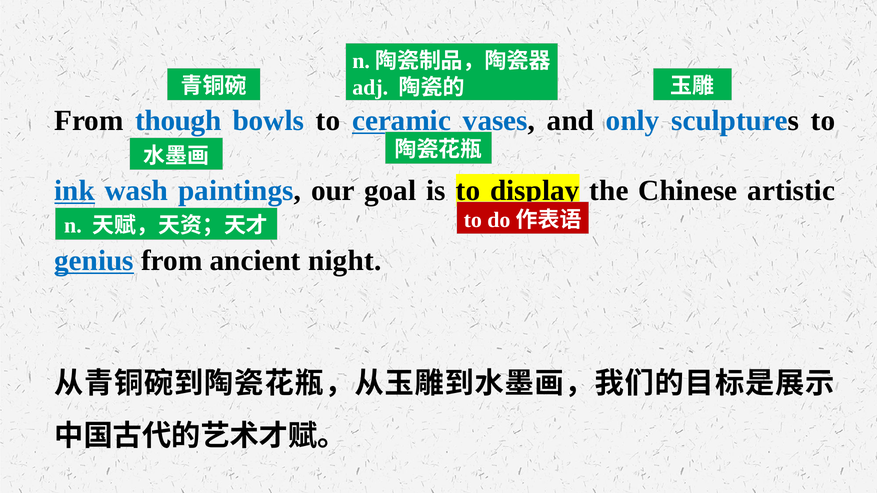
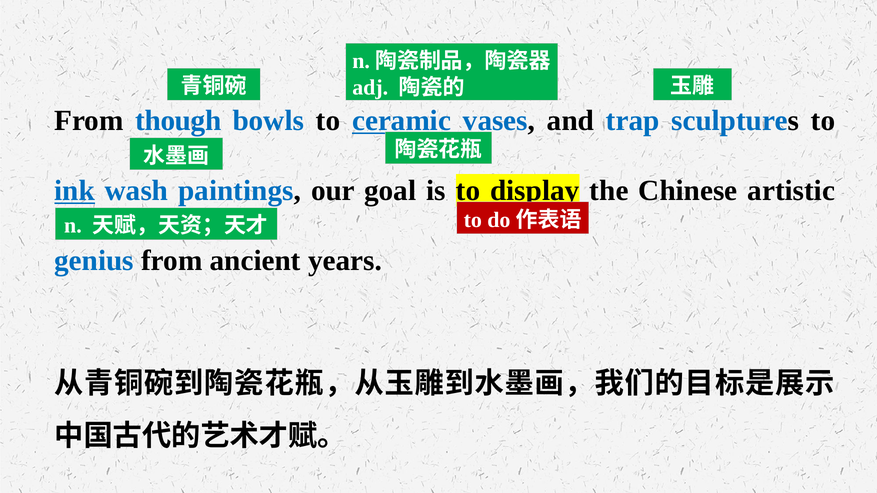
only: only -> trap
genius underline: present -> none
night: night -> years
